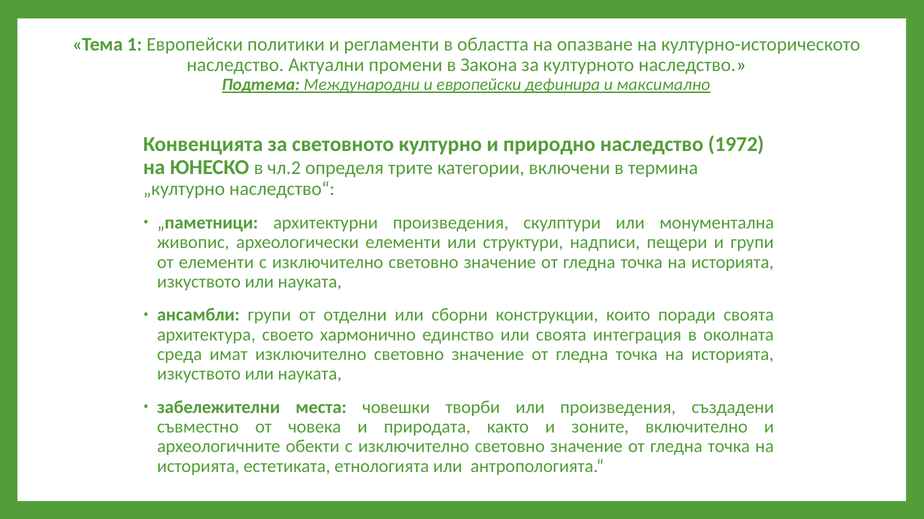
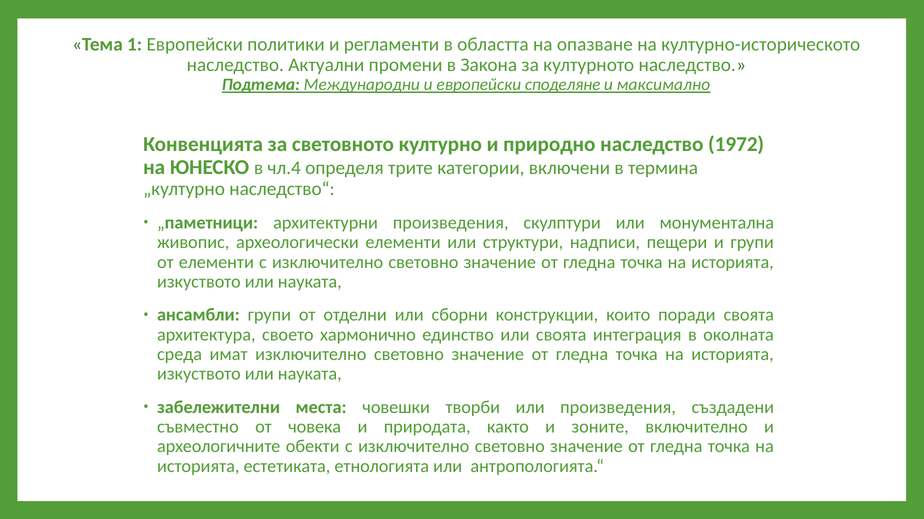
дефинира: дефинира -> споделяне
чл.2: чл.2 -> чл.4
